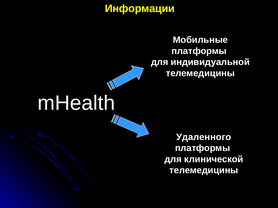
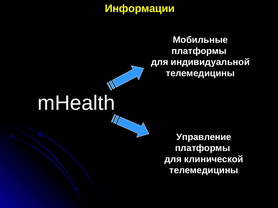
Удаленного: Удаленного -> Управление
